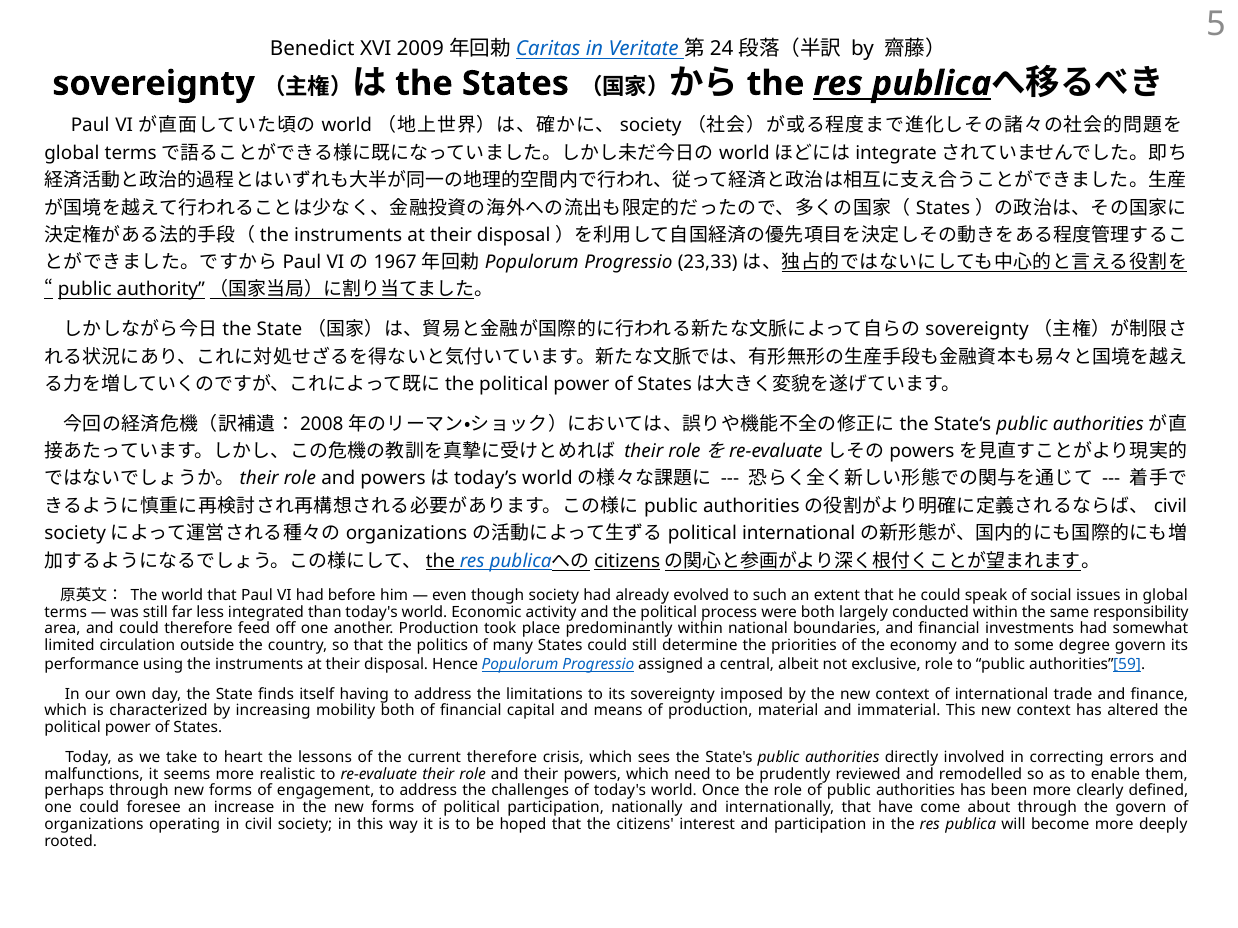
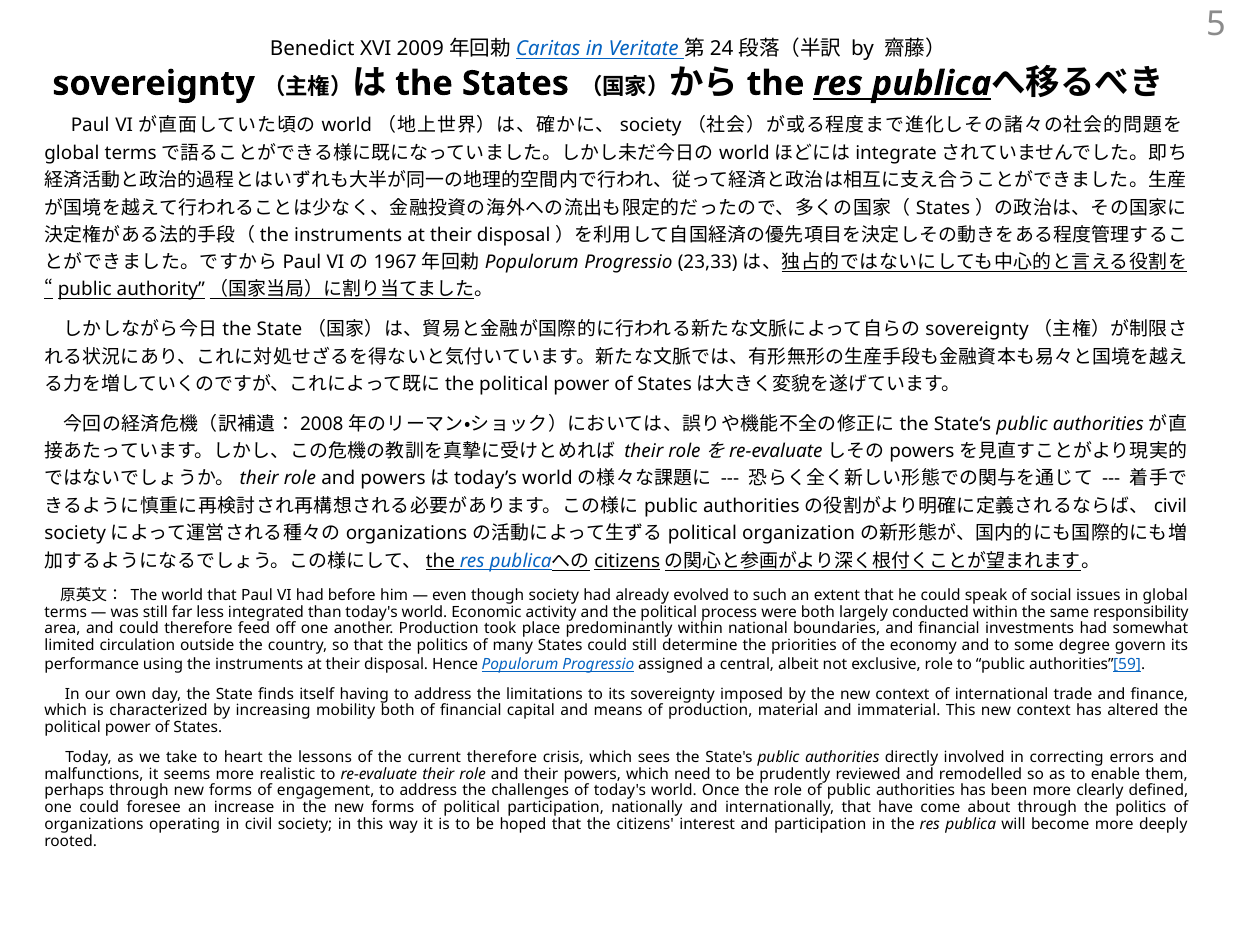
political international: international -> organization
through the govern: govern -> politics
